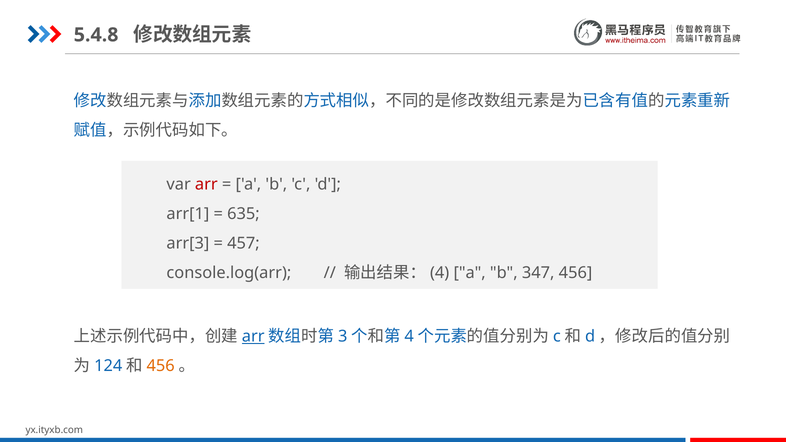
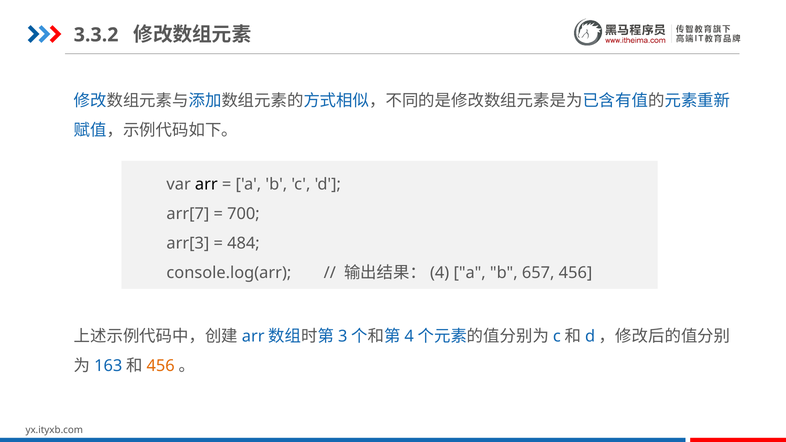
5.4.8: 5.4.8 -> 3.3.2
arr at (206, 185) colour: red -> black
arr[1: arr[1 -> arr[7
635: 635 -> 700
457: 457 -> 484
347: 347 -> 657
arr at (253, 337) underline: present -> none
124: 124 -> 163
